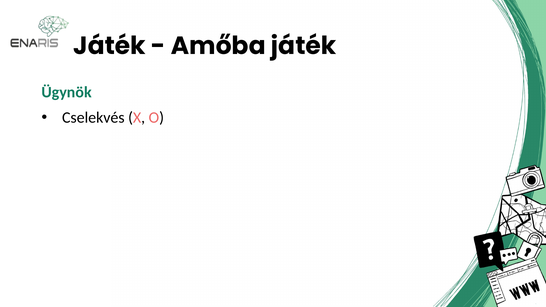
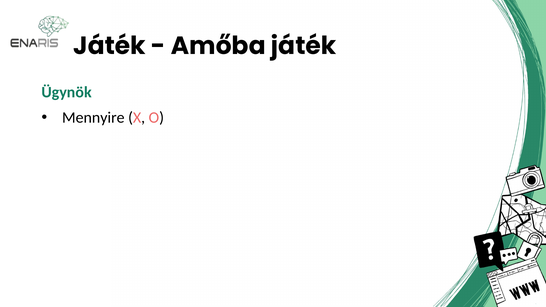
Cselekvés: Cselekvés -> Mennyire
